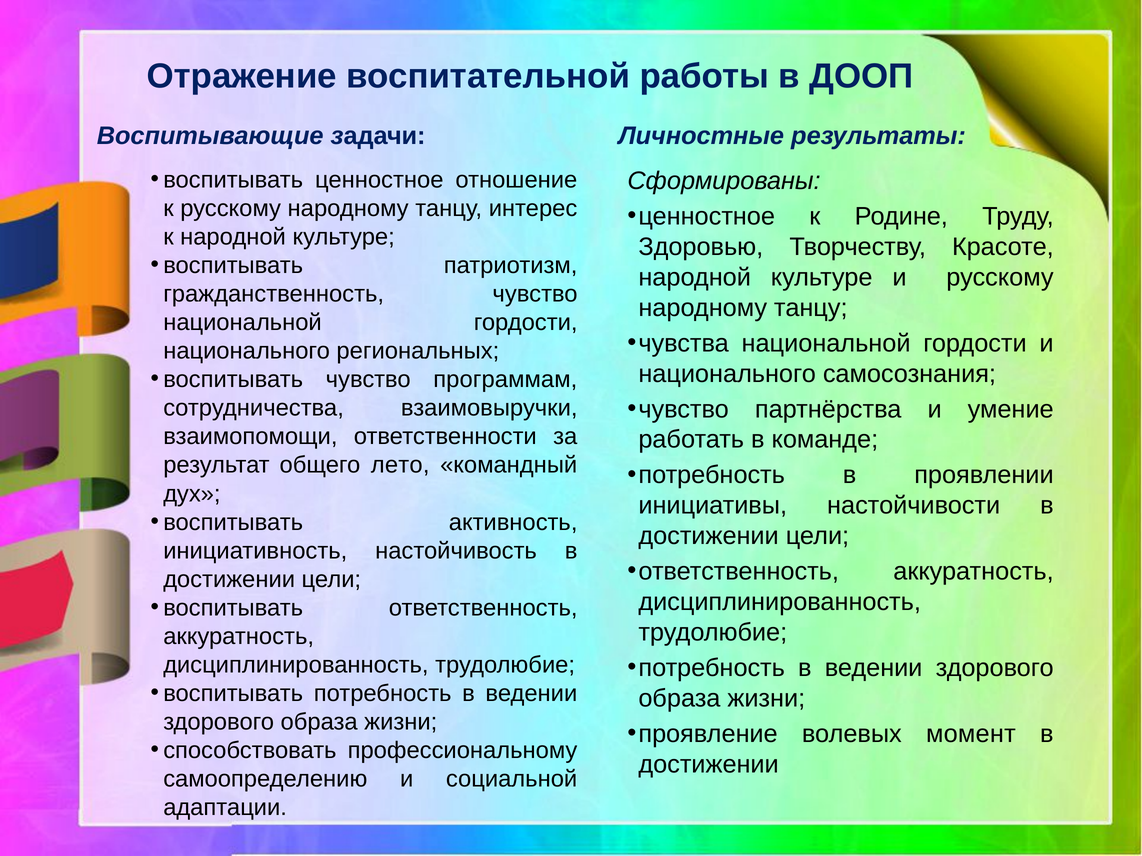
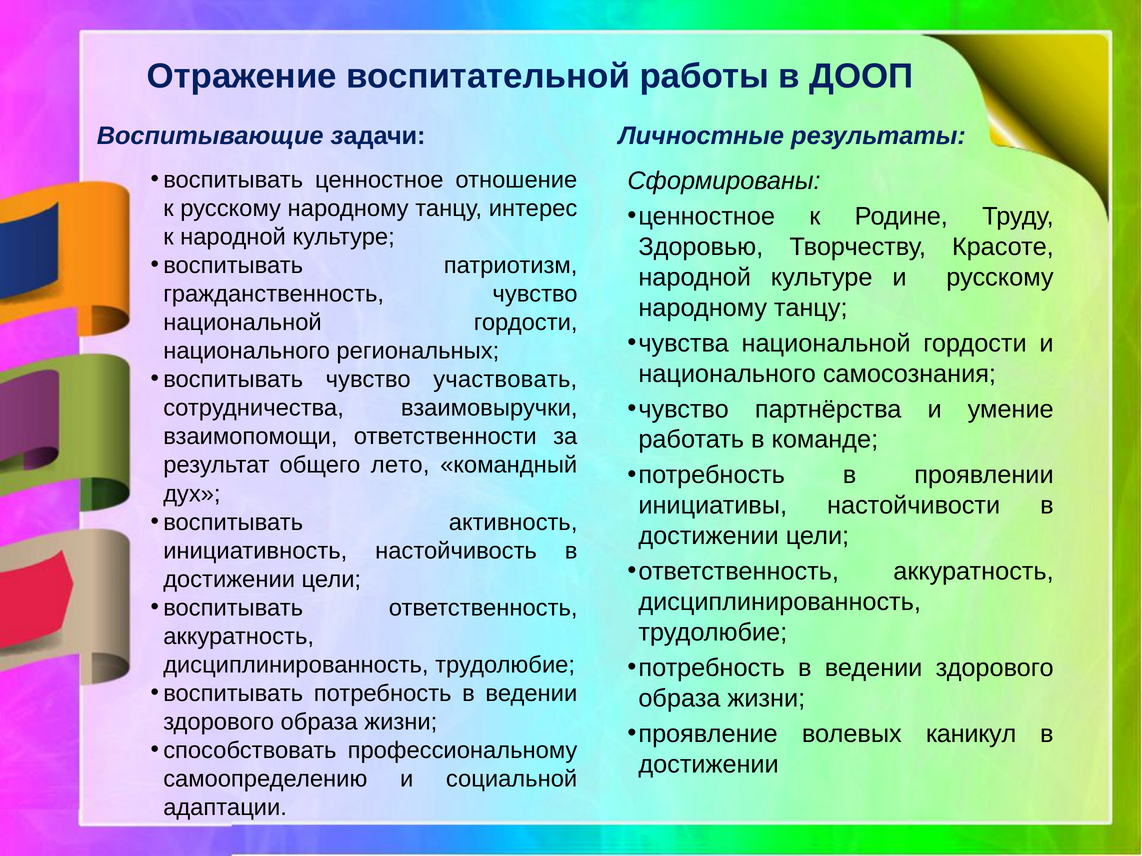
программам: программам -> участвовать
момент: момент -> каникул
